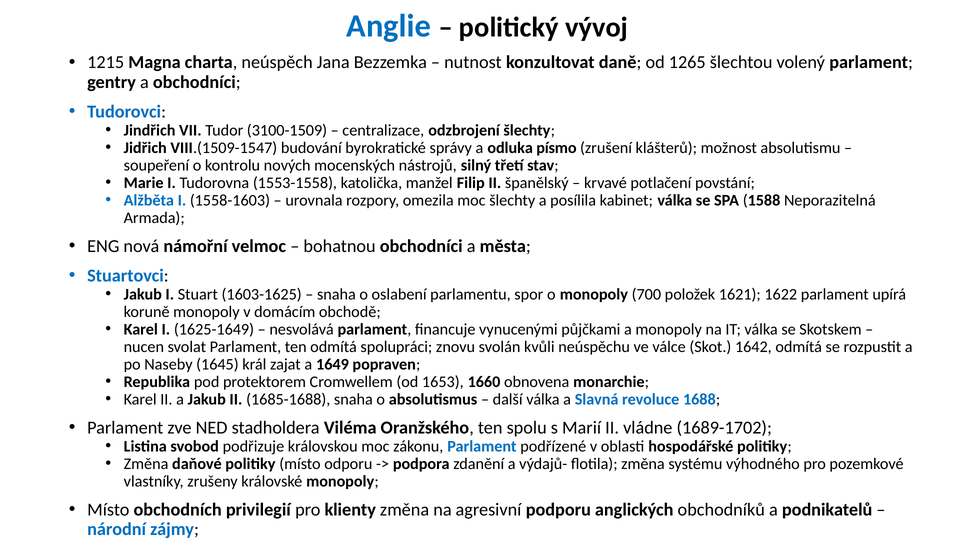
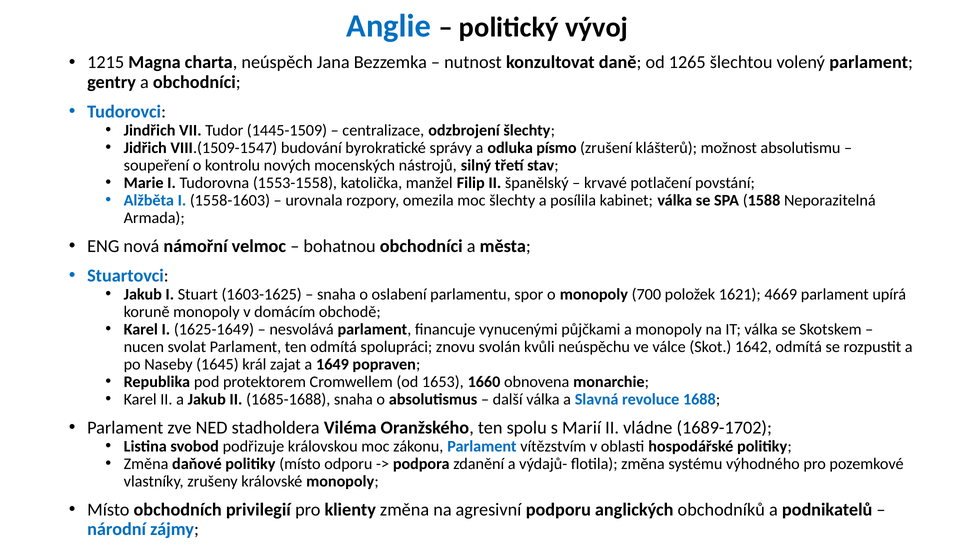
3100-1509: 3100-1509 -> 1445-1509
1622: 1622 -> 4669
podřízené: podřízené -> vítězstvím
